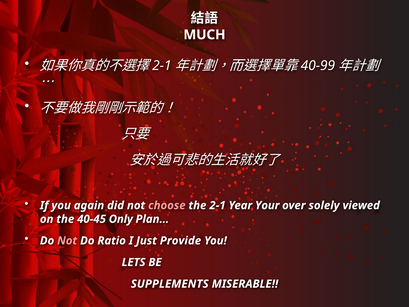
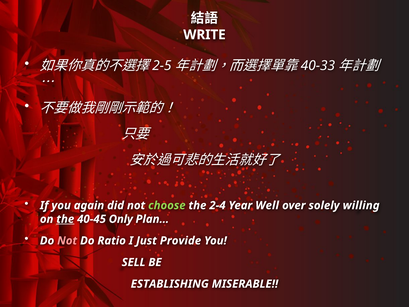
MUCH: MUCH -> WRITE
2-1 at (162, 66): 2-1 -> 2-5
40-99: 40-99 -> 40-33
choose colour: pink -> light green
the 2-1: 2-1 -> 2-4
Your: Your -> Well
viewed: viewed -> willing
the at (65, 219) underline: none -> present
LETS: LETS -> SELL
SUPPLEMENTS: SUPPLEMENTS -> ESTABLISHING
